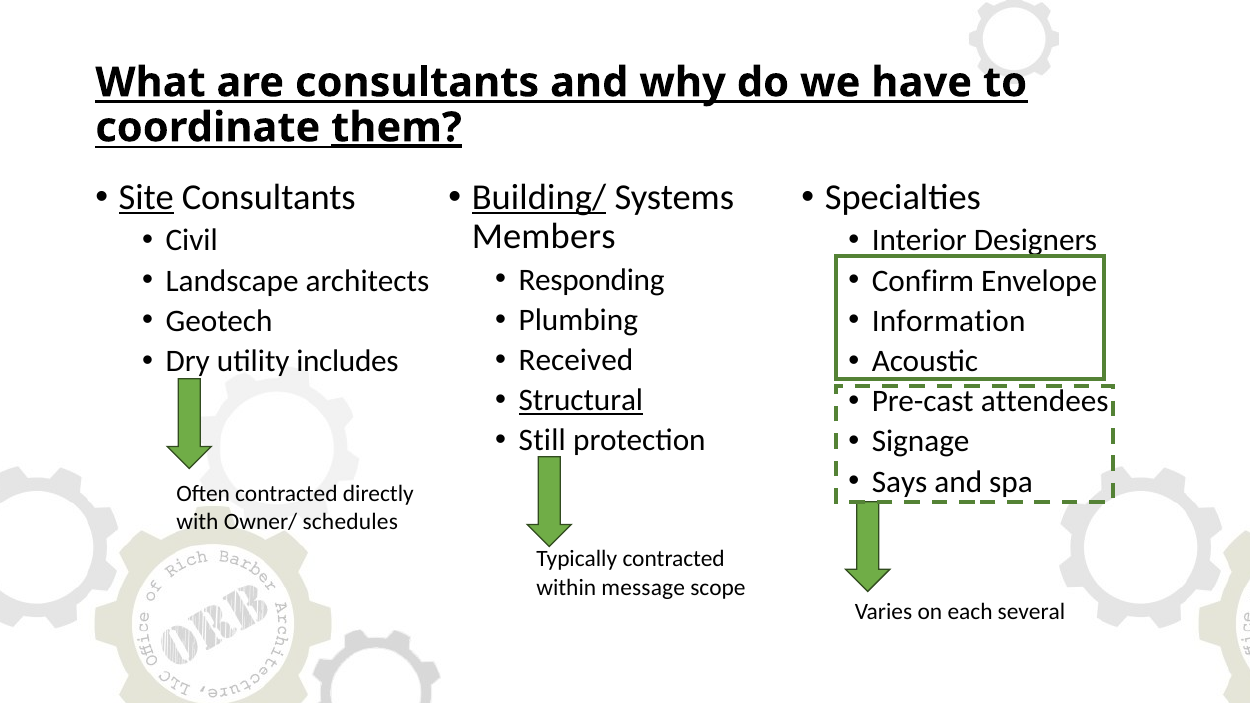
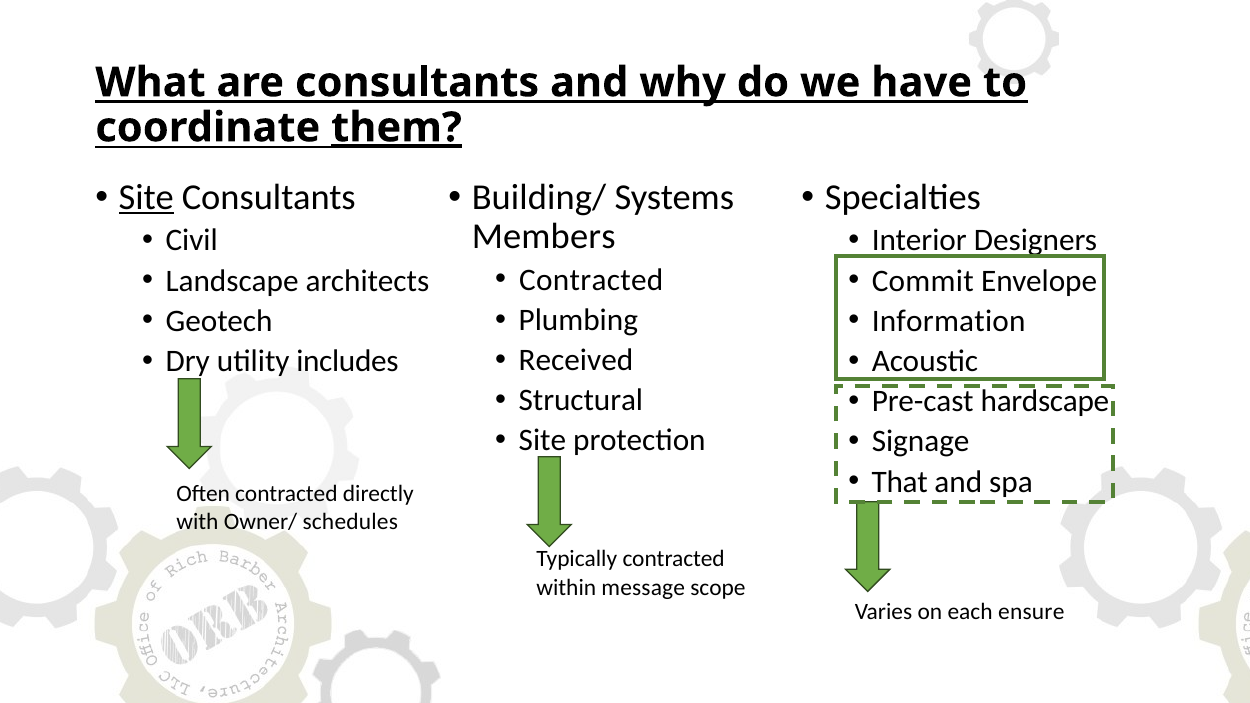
Building/ underline: present -> none
Responding at (592, 280): Responding -> Contracted
Confirm: Confirm -> Commit
Structural underline: present -> none
attendees: attendees -> hardscape
Still at (542, 441): Still -> Site
Says: Says -> That
several: several -> ensure
